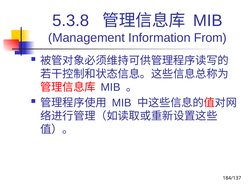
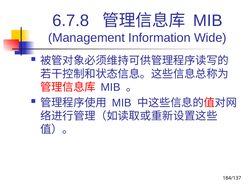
5.3.8: 5.3.8 -> 6.7.8
From: From -> Wide
